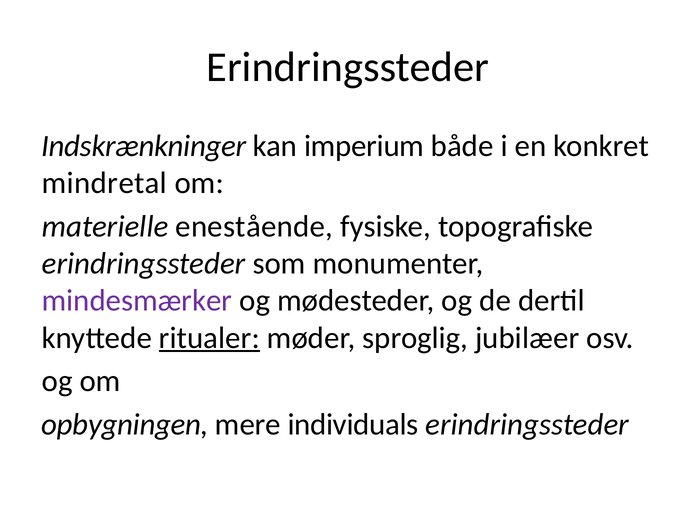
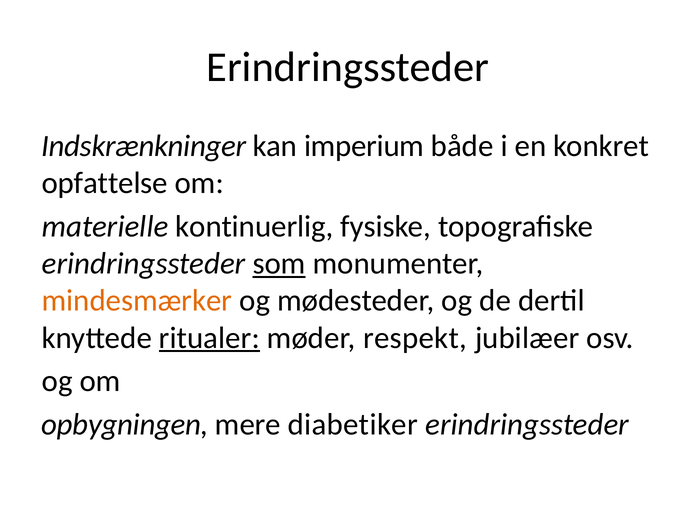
mindretal: mindretal -> opfattelse
enestående: enestående -> kontinuerlig
som underline: none -> present
mindesmærker colour: purple -> orange
sproglig: sproglig -> respekt
individuals: individuals -> diabetiker
